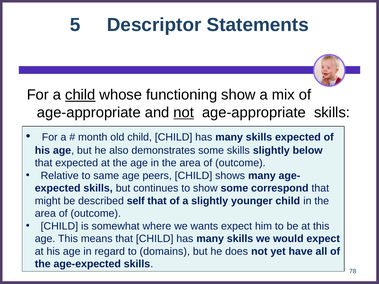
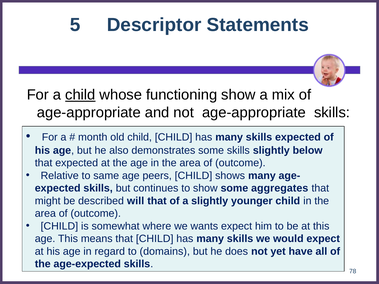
not at (184, 113) underline: present -> none
correspond: correspond -> aggregates
self: self -> will
